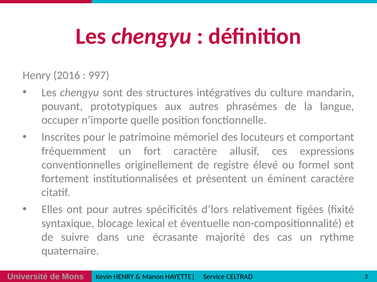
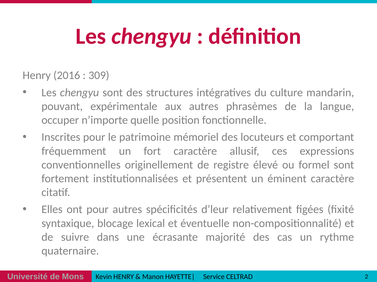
997: 997 -> 309
prototypiques: prototypiques -> expérimentale
d’lors: d’lors -> d’leur
